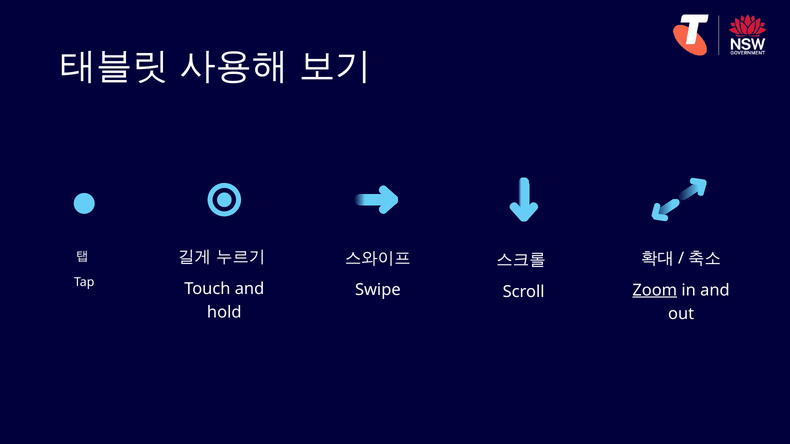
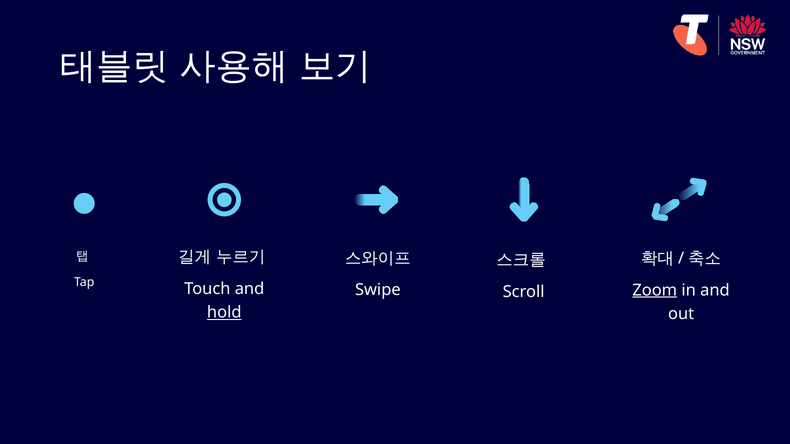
hold underline: none -> present
